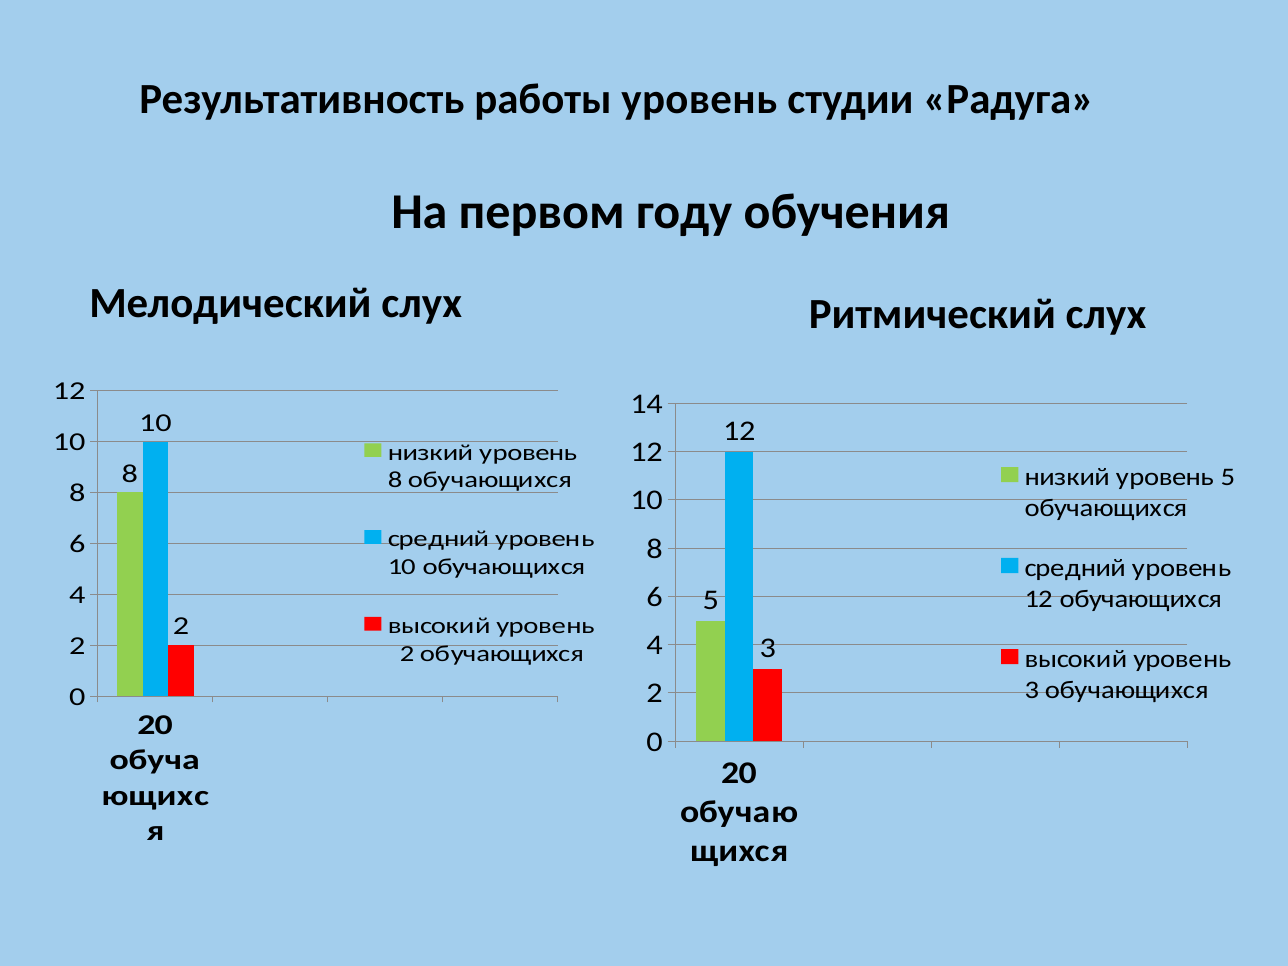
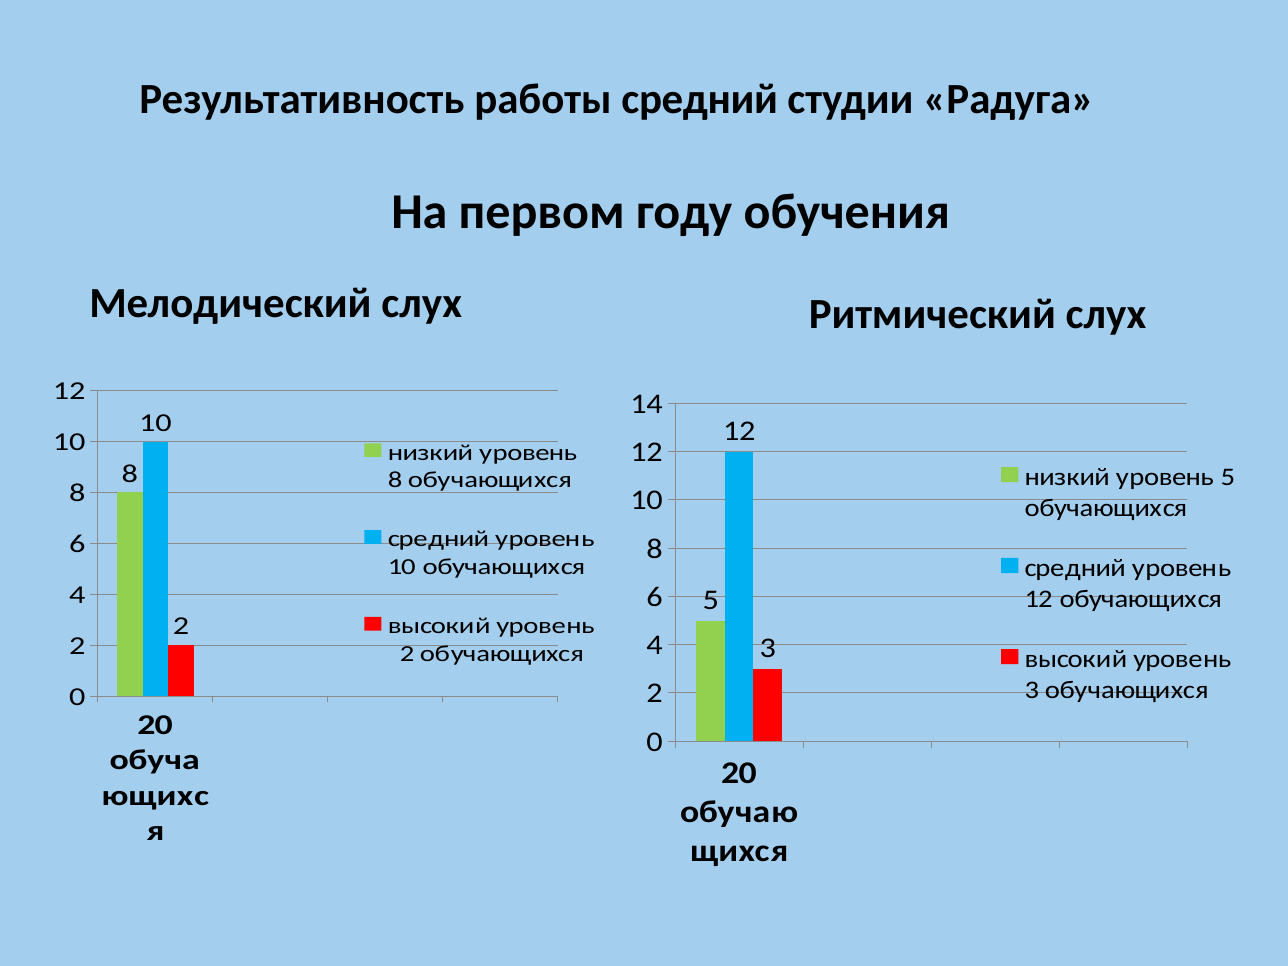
работы уровень: уровень -> средний
